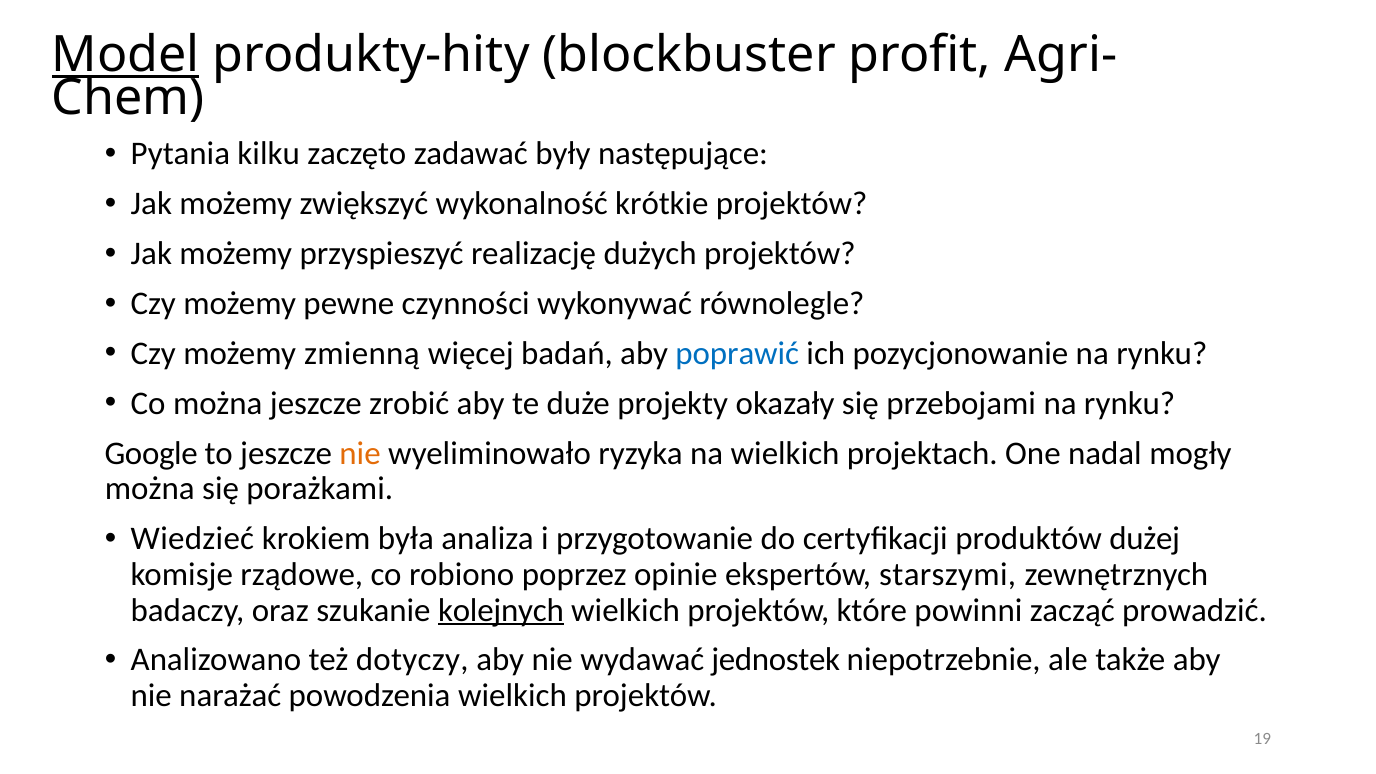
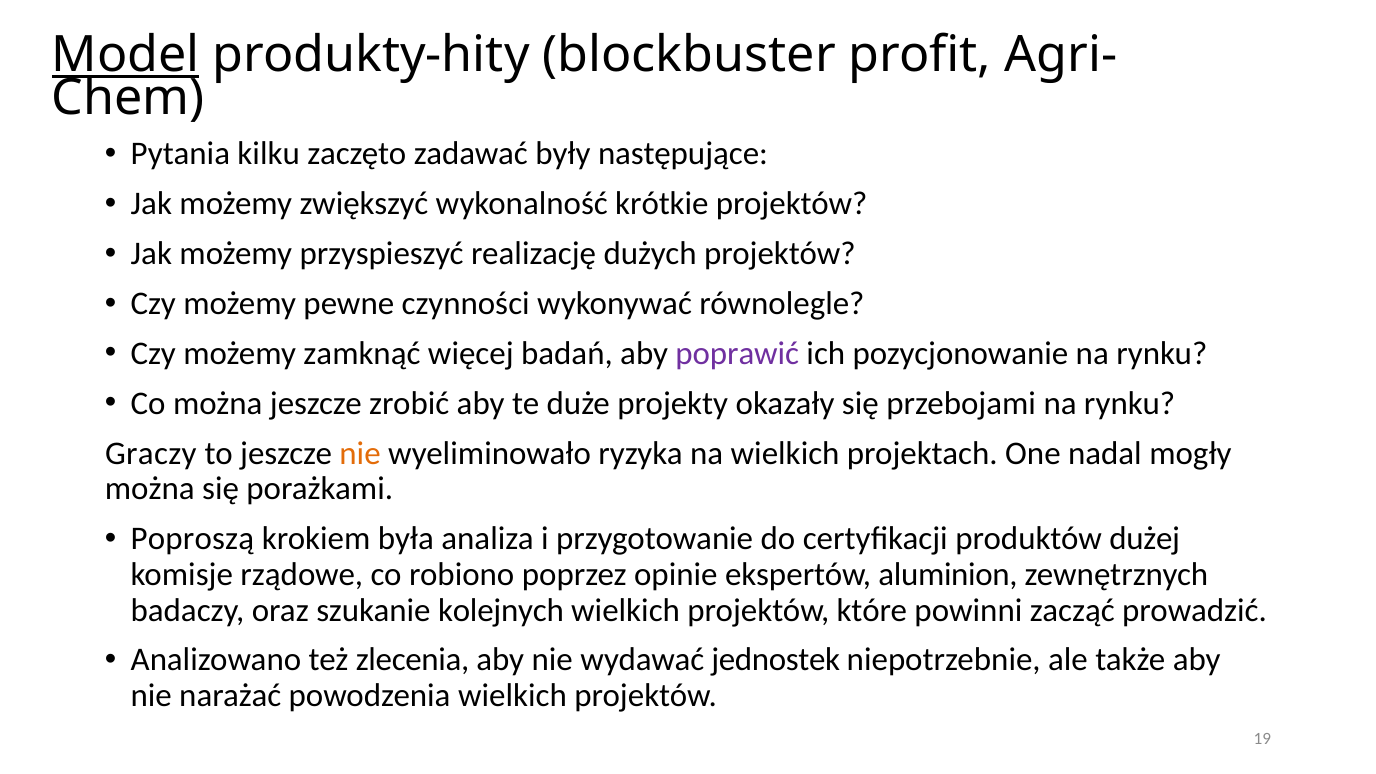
zmienną: zmienną -> zamknąć
poprawić colour: blue -> purple
Google: Google -> Graczy
Wiedzieć: Wiedzieć -> Poproszą
starszymi: starszymi -> aluminion
kolejnych underline: present -> none
dotyczy: dotyczy -> zlecenia
